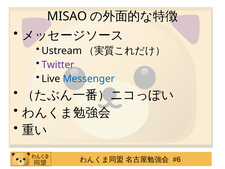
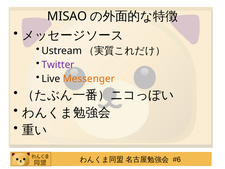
Messenger colour: blue -> orange
